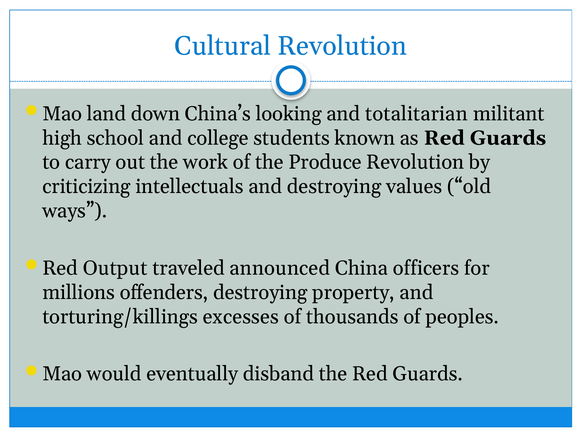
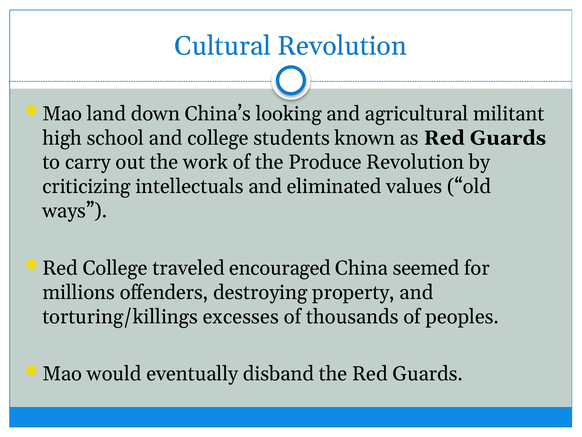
totalitarian: totalitarian -> agricultural
and destroying: destroying -> eliminated
Red Output: Output -> College
announced: announced -> encouraged
officers: officers -> seemed
